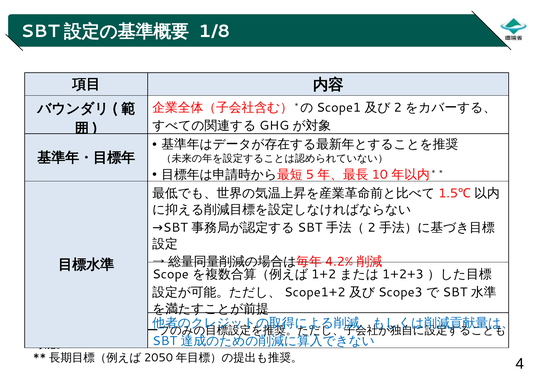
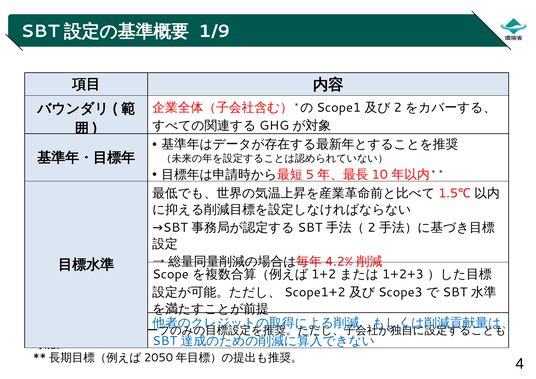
1/8: 1/8 -> 1/9
